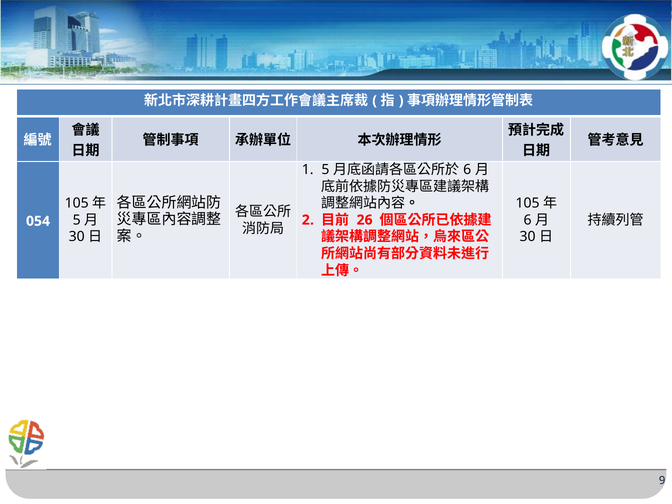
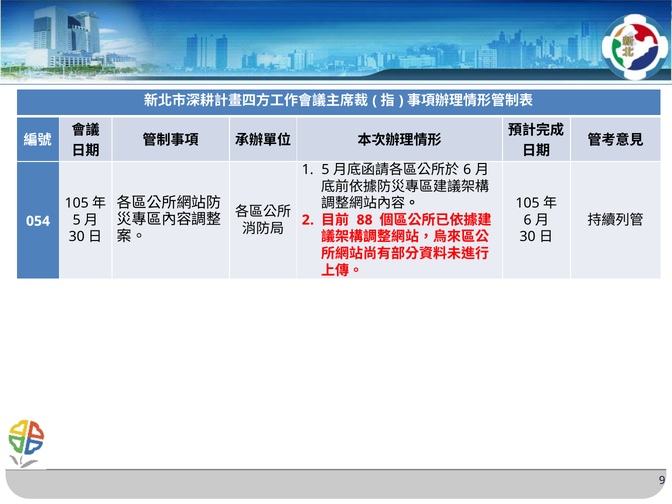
26: 26 -> 88
